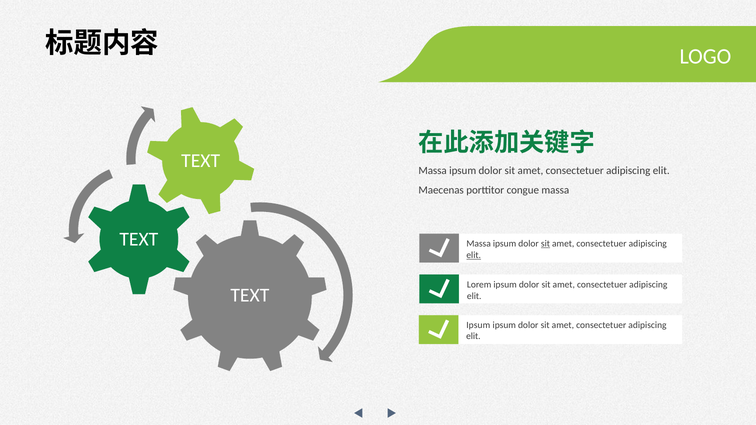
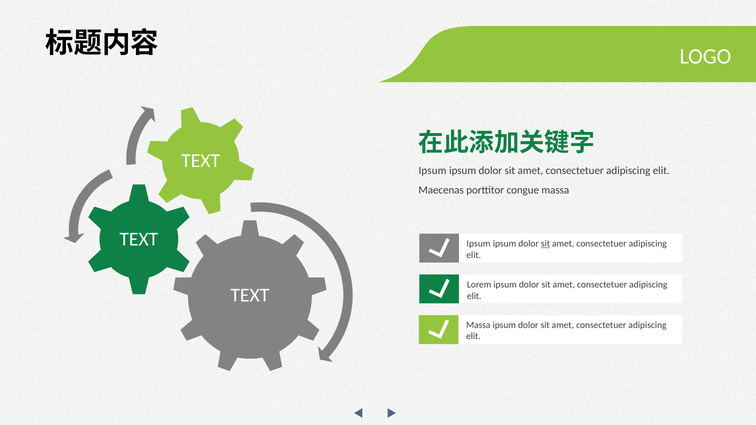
Massa at (433, 170): Massa -> Ipsum
Massa at (479, 244): Massa -> Ipsum
elit at (474, 255) underline: present -> none
Ipsum at (478, 325): Ipsum -> Massa
